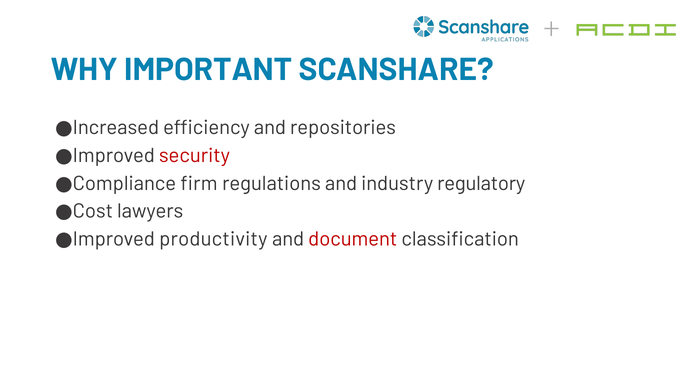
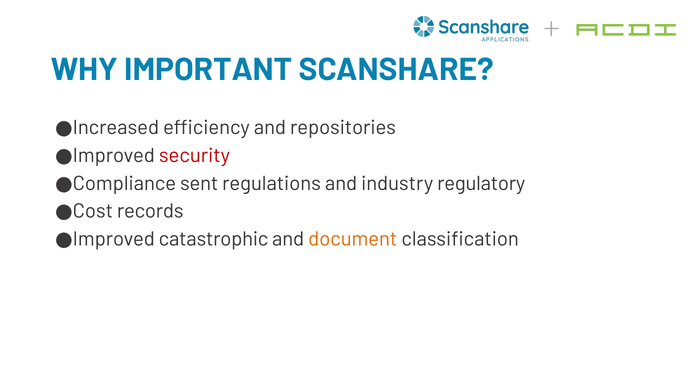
firm: firm -> sent
lawyers: lawyers -> records
productivity: productivity -> catastrophic
document colour: red -> orange
